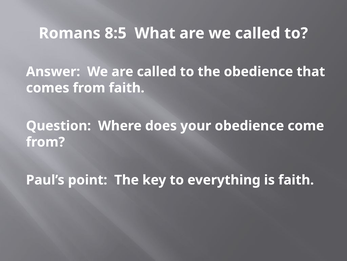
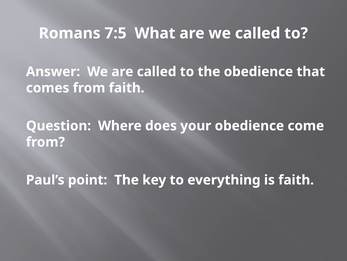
8:5: 8:5 -> 7:5
